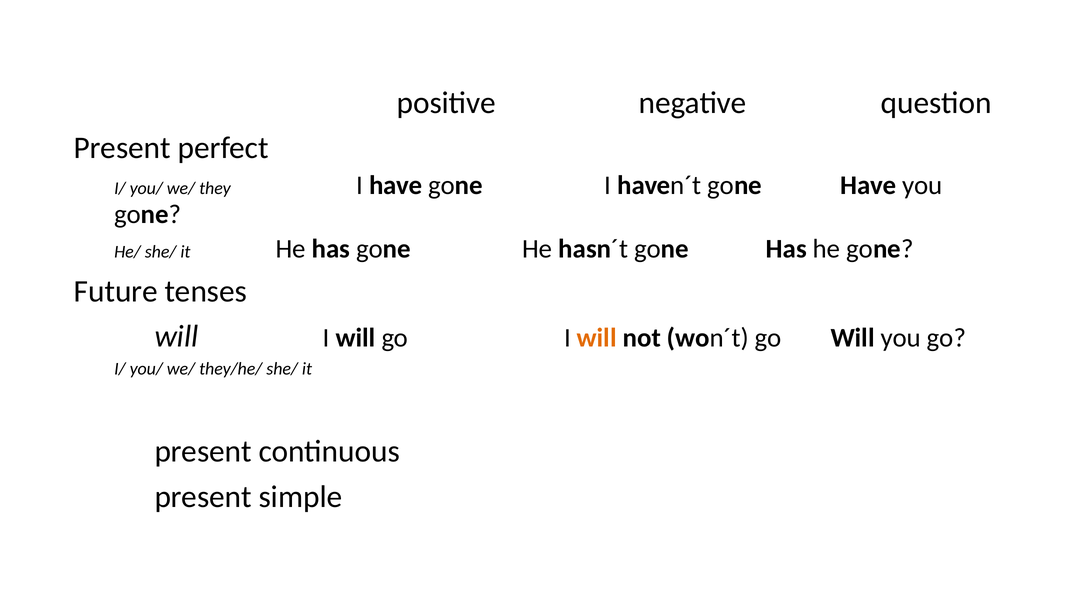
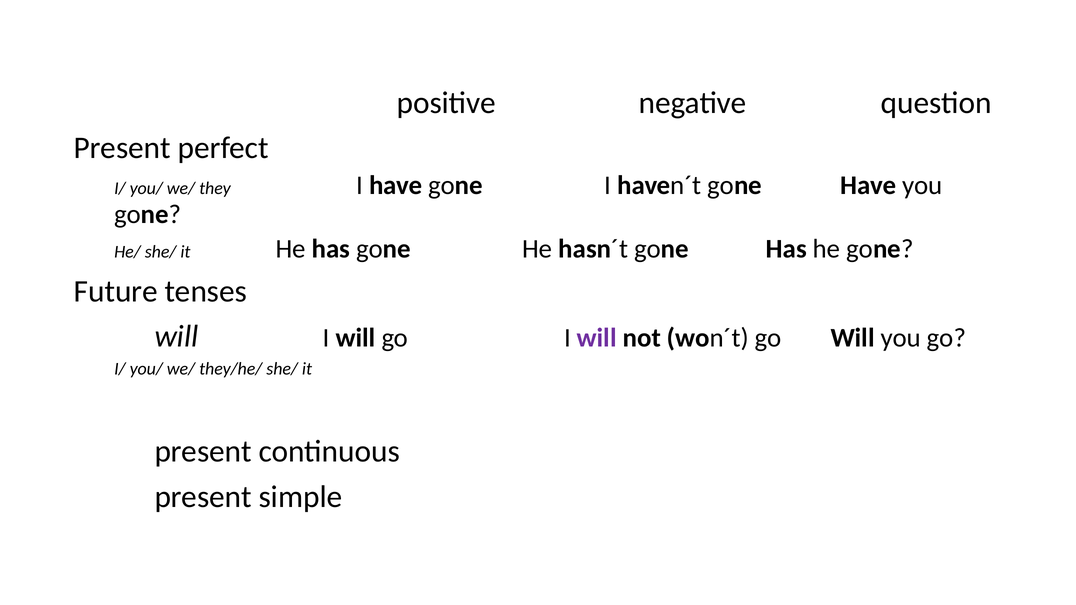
will at (597, 338) colour: orange -> purple
